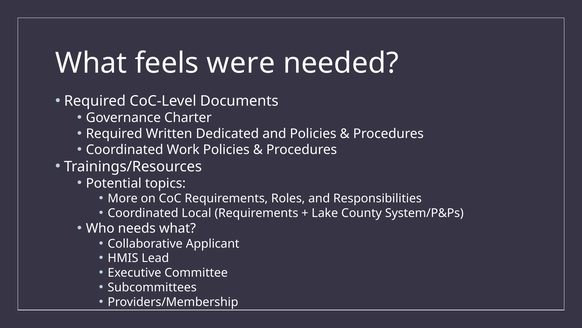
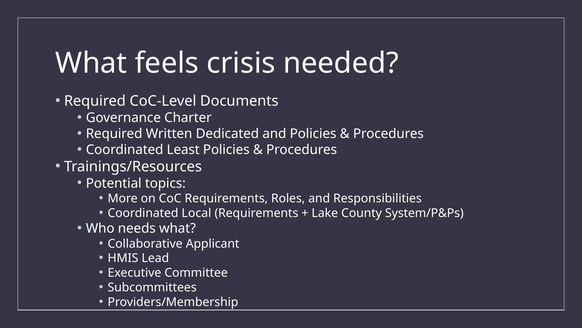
were: were -> crisis
Work: Work -> Least
